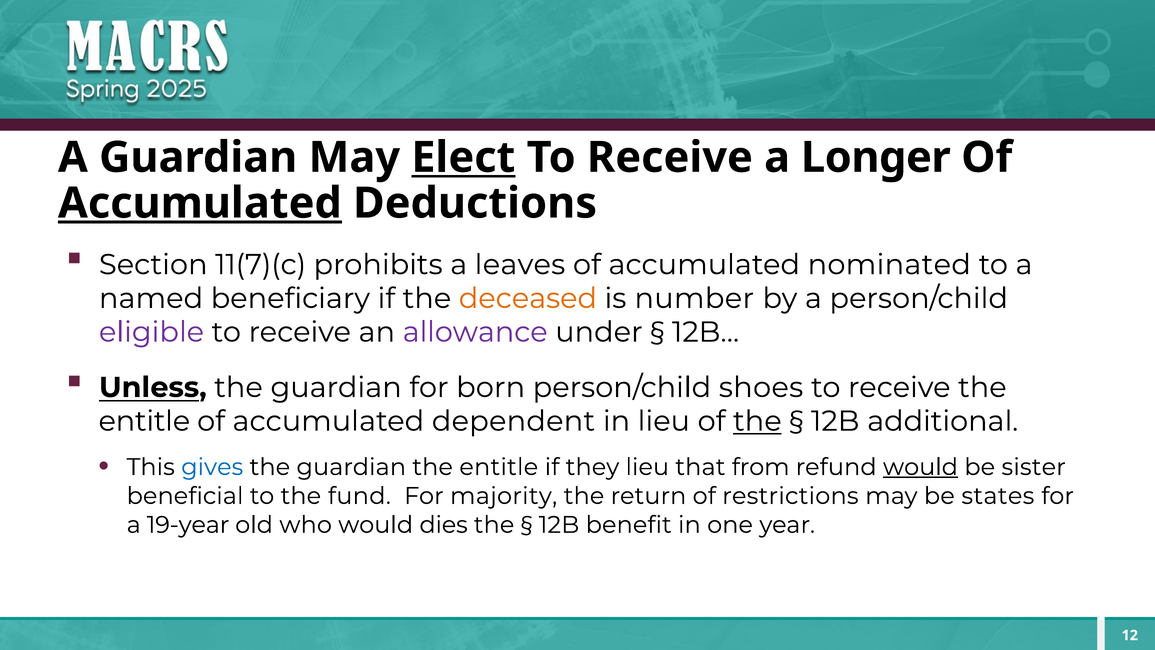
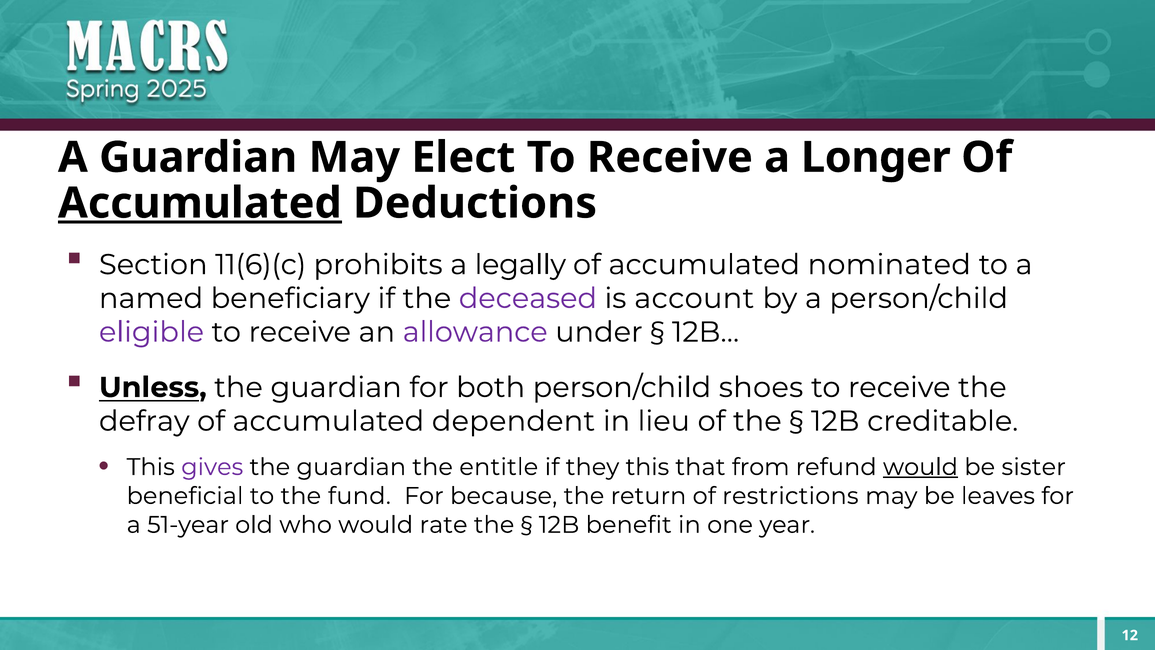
Elect underline: present -> none
11(7)(c: 11(7)(c -> 11(6)(c
leaves: leaves -> legally
deceased colour: orange -> purple
number: number -> account
born: born -> both
entitle at (144, 421): entitle -> defray
the at (757, 421) underline: present -> none
additional: additional -> creditable
gives colour: blue -> purple
they lieu: lieu -> this
majority: majority -> because
states: states -> leaves
19-year: 19-year -> 51-year
dies: dies -> rate
